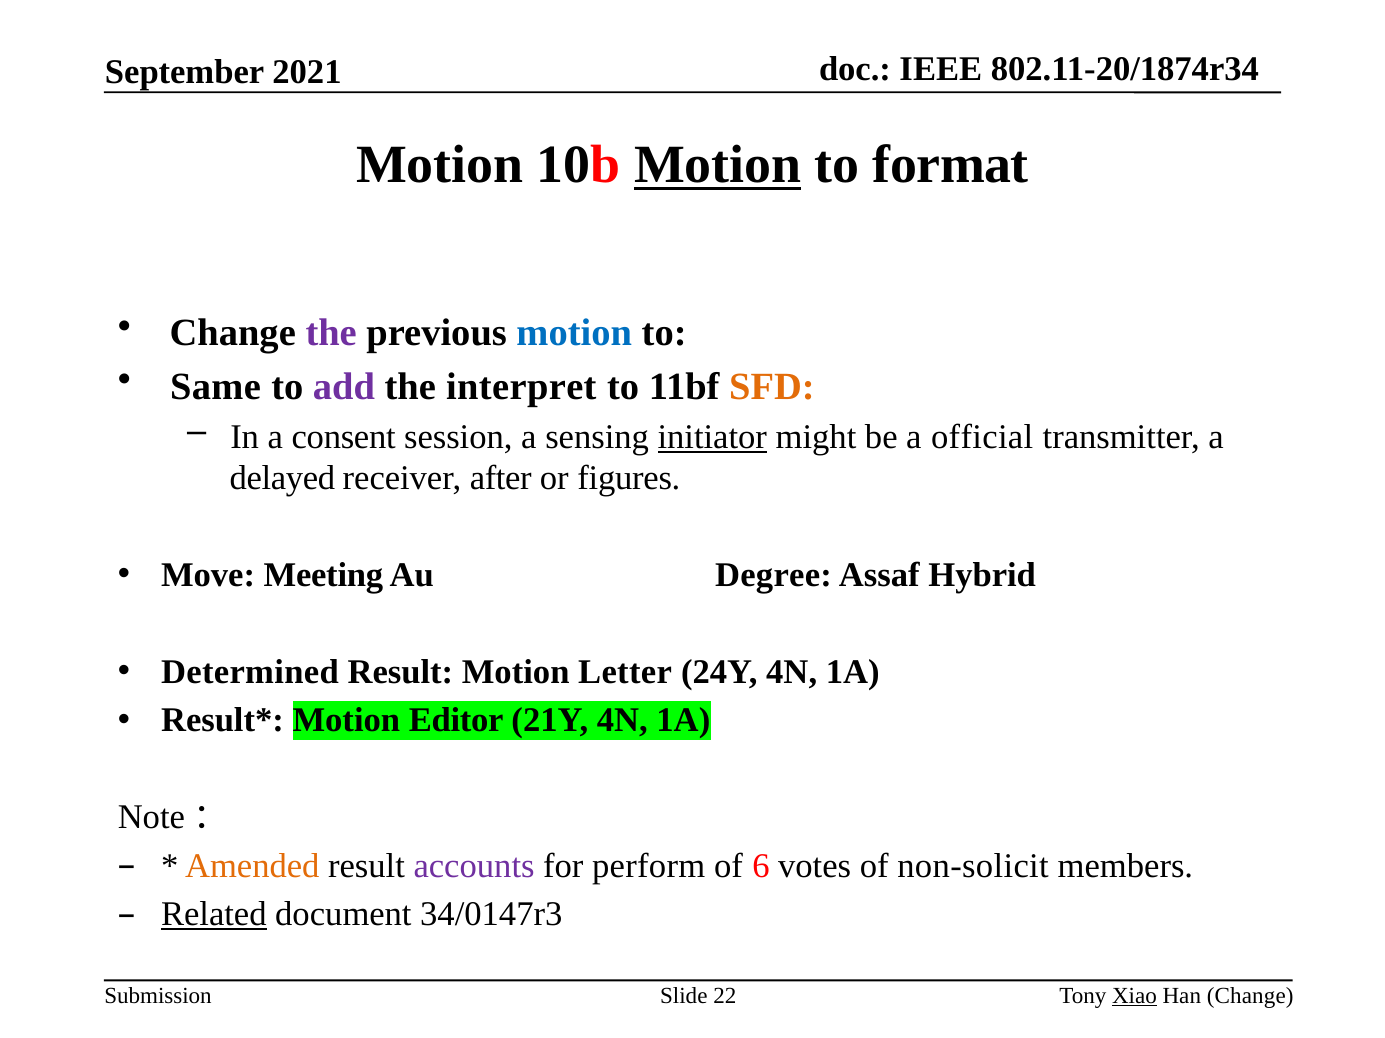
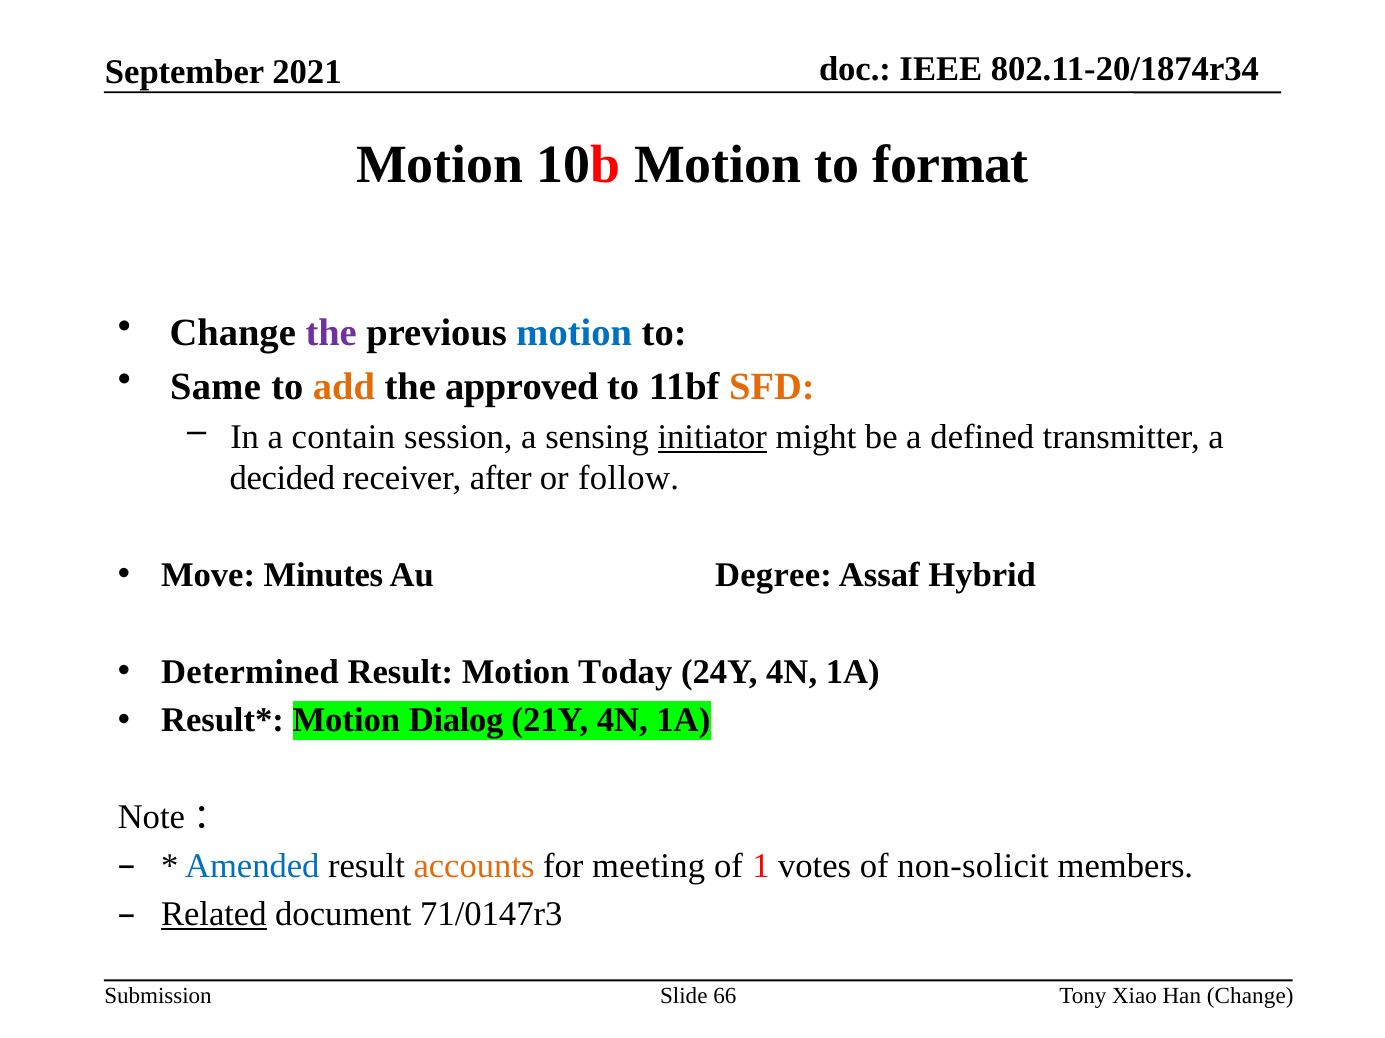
Motion at (718, 165) underline: present -> none
add colour: purple -> orange
interpret: interpret -> approved
consent: consent -> contain
official: official -> defined
delayed: delayed -> decided
figures: figures -> follow
Meeting: Meeting -> Minutes
Letter: Letter -> Today
Editor: Editor -> Dialog
Amended colour: orange -> blue
accounts colour: purple -> orange
perform: perform -> meeting
6: 6 -> 1
34/0147r3: 34/0147r3 -> 71/0147r3
22: 22 -> 66
Xiao underline: present -> none
